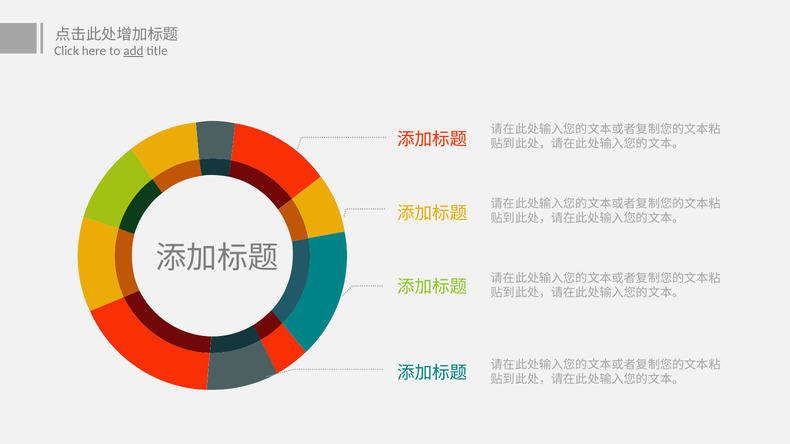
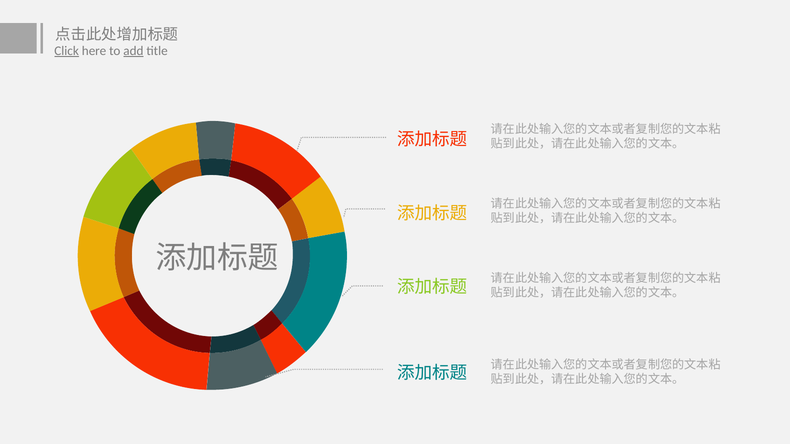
Click underline: none -> present
